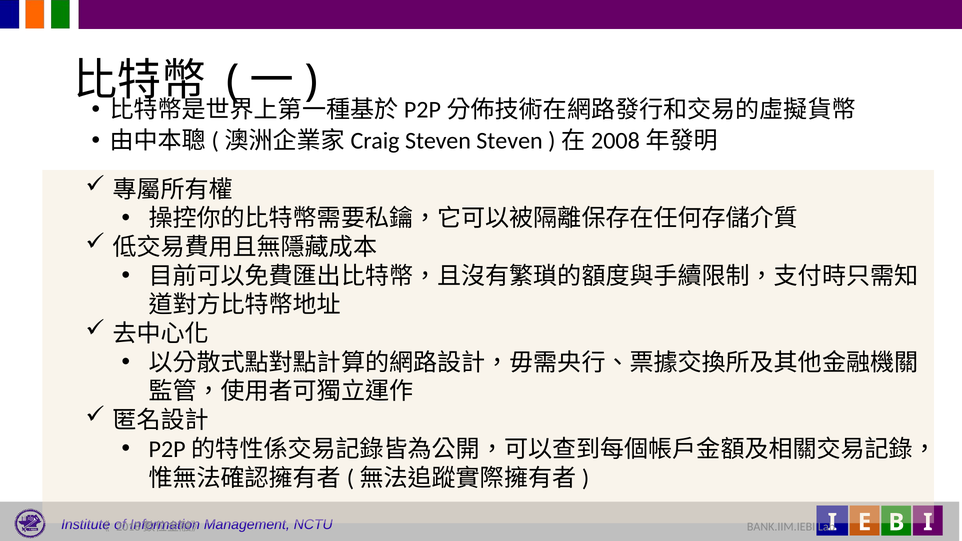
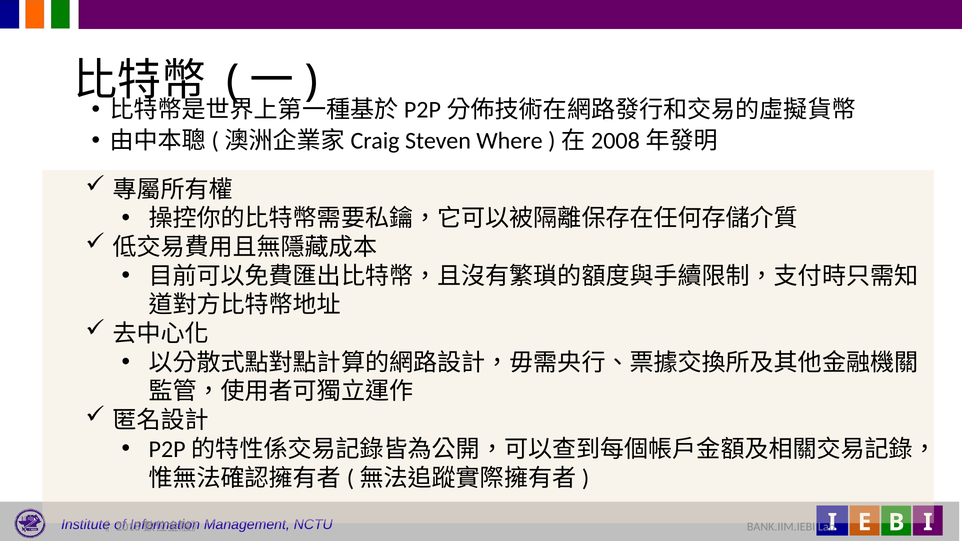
Steven Steven: Steven -> Where
